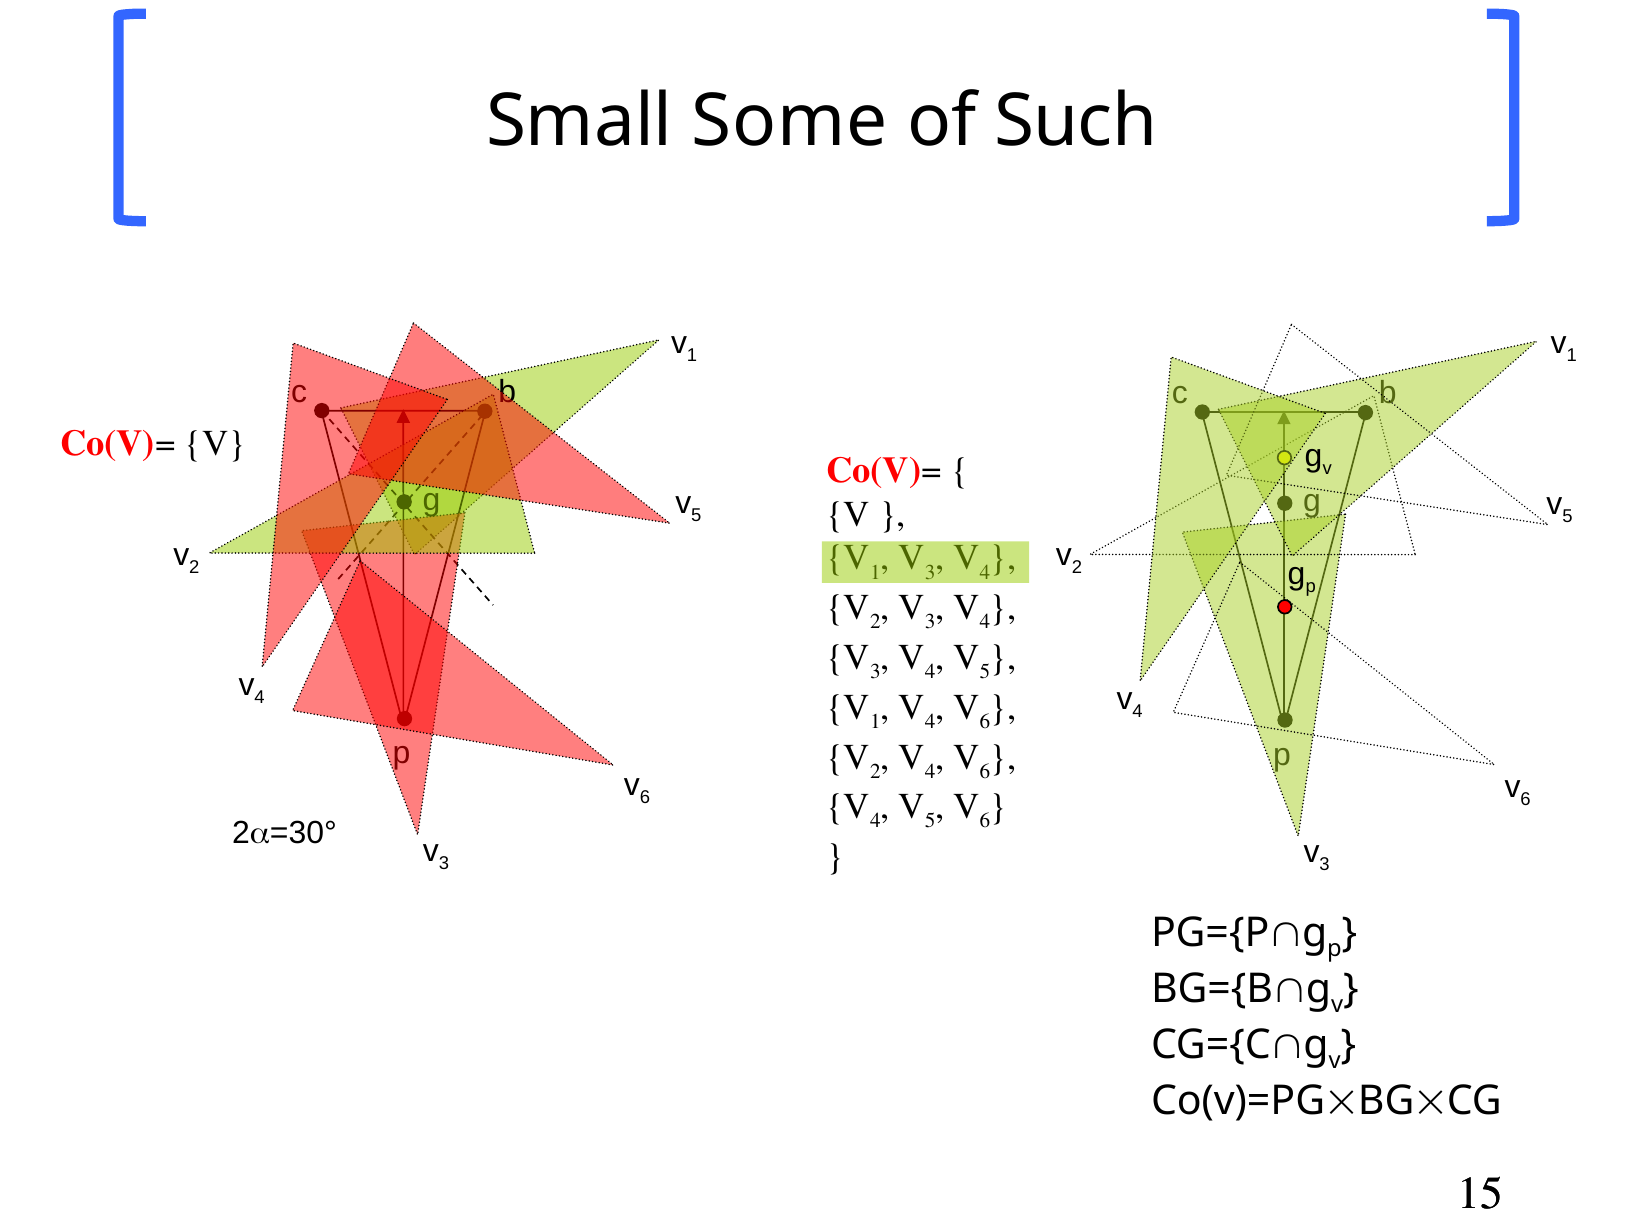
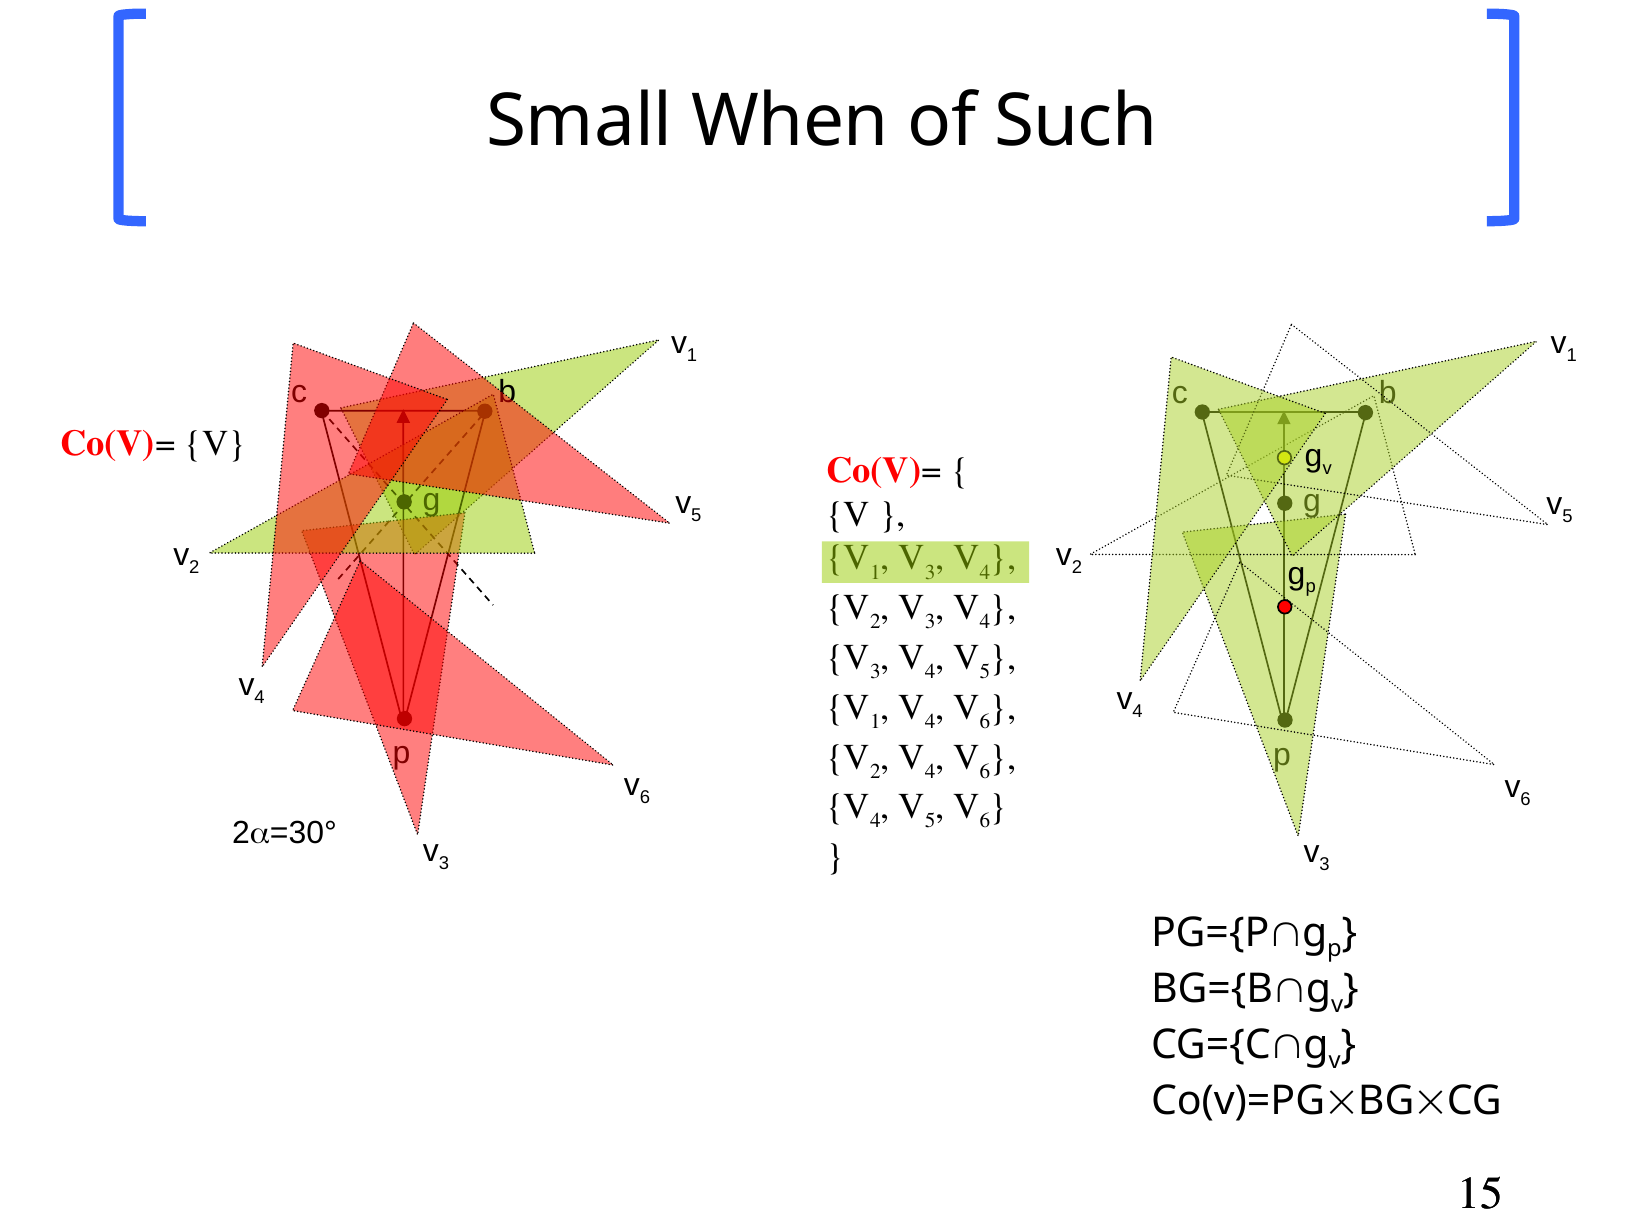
Some: Some -> When
